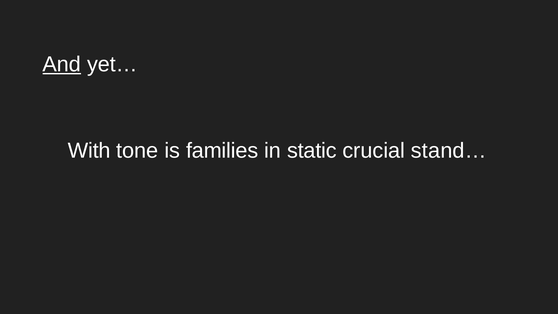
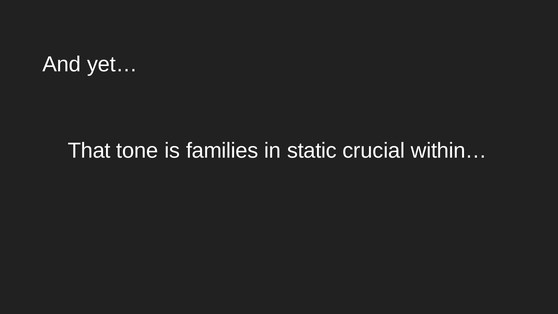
And underline: present -> none
With: With -> That
stand…: stand… -> within…
